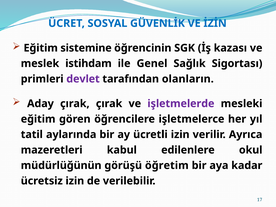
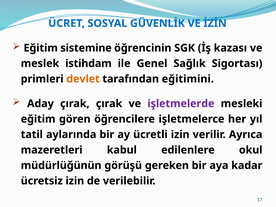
devlet colour: purple -> orange
olanların: olanların -> eğitimini
öğretim: öğretim -> gereken
